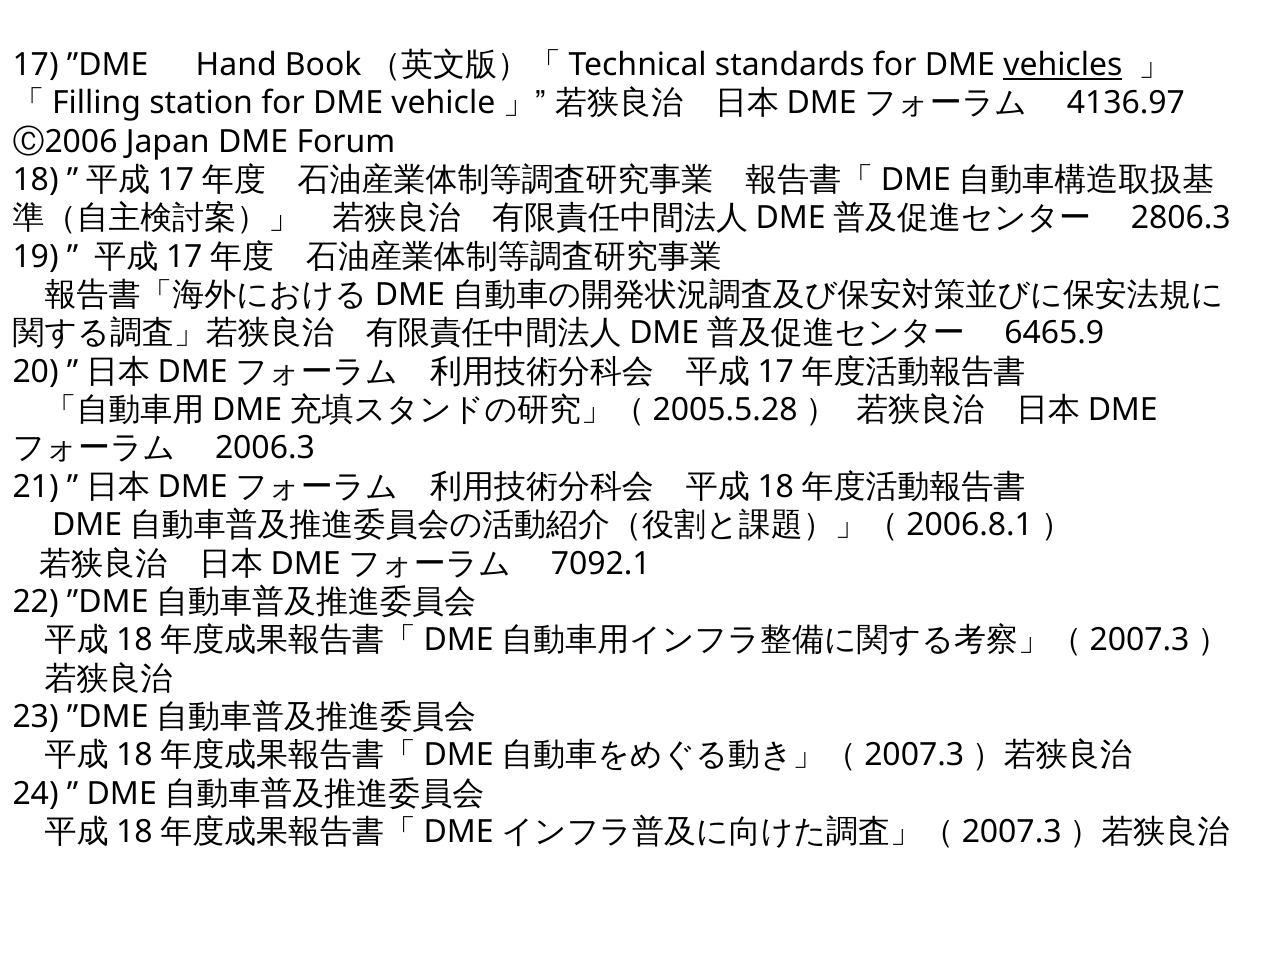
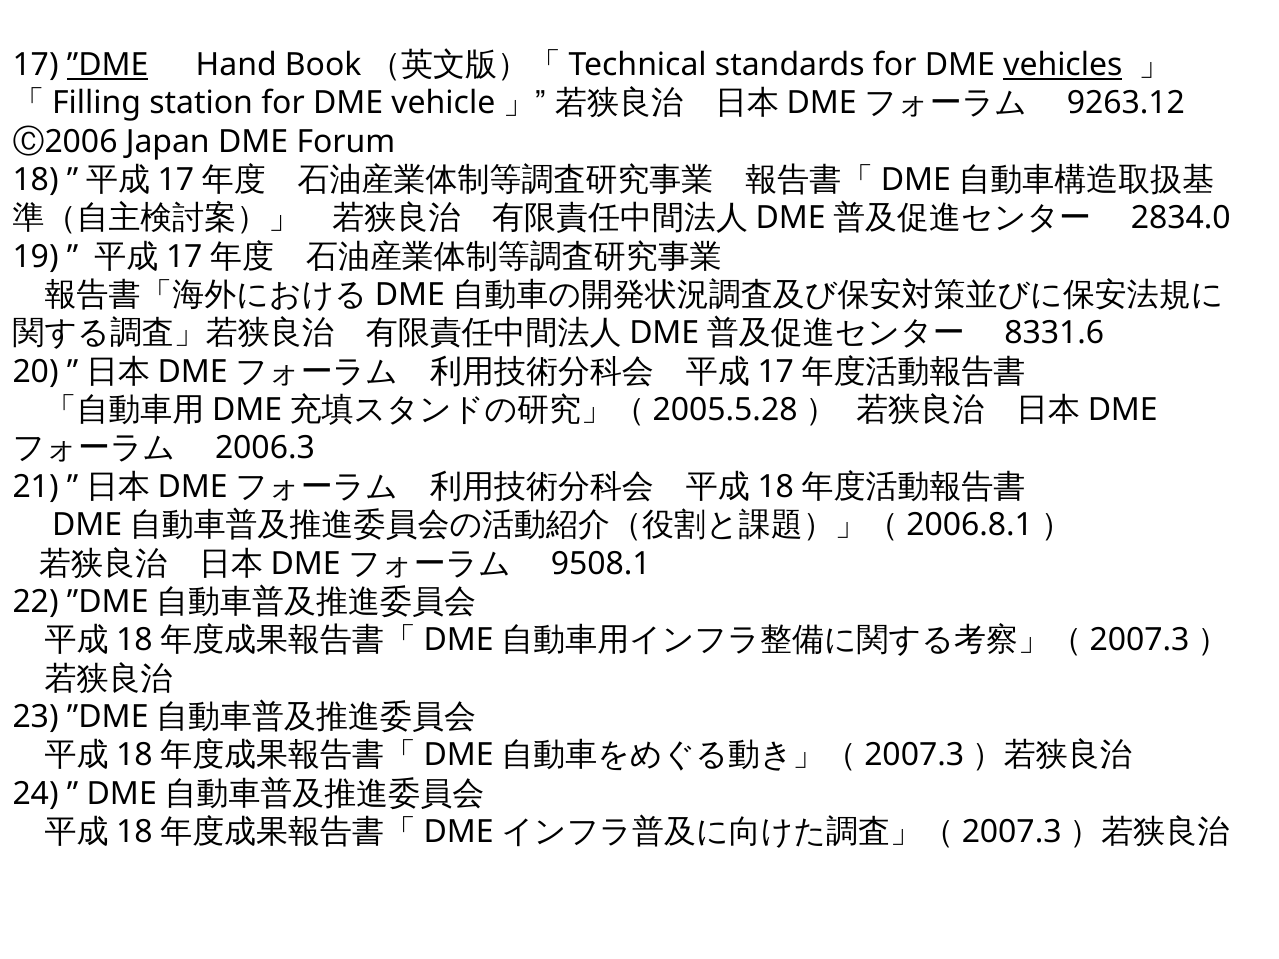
”DME underline: none -> present
4136.97: 4136.97 -> 9263.12
2806.3: 2806.3 -> 2834.0
6465.9: 6465.9 -> 8331.6
7092.1: 7092.1 -> 9508.1
